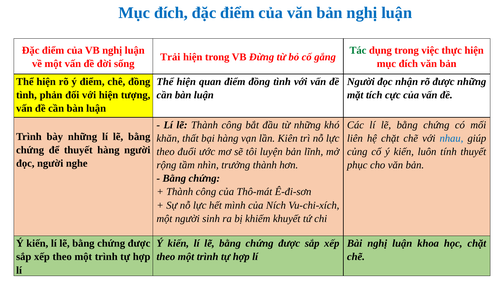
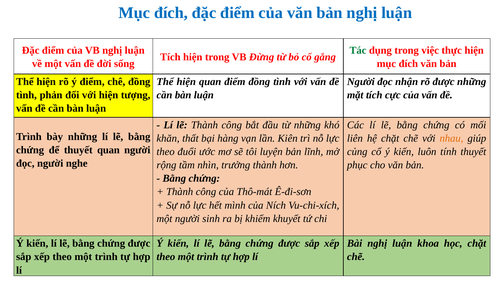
Trải at (170, 57): Trải -> Tích
nhau colour: blue -> orange
thuyết hàng: hàng -> quan
